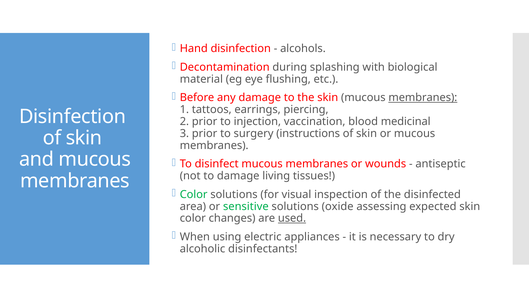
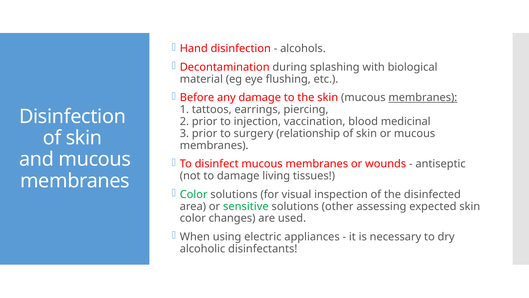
instructions: instructions -> relationship
oxide: oxide -> other
used underline: present -> none
